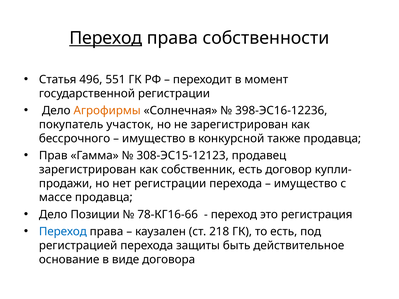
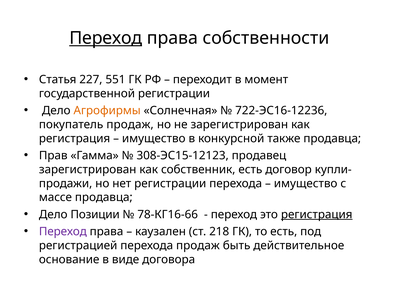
496: 496 -> 227
398-ЭС16-12236: 398-ЭС16-12236 -> 722-ЭС16-12236
покупатель участок: участок -> продаж
бессрочного at (75, 139): бессрочного -> регистрация
регистрация at (317, 215) underline: none -> present
Переход at (63, 232) colour: blue -> purple
перехода защиты: защиты -> продаж
